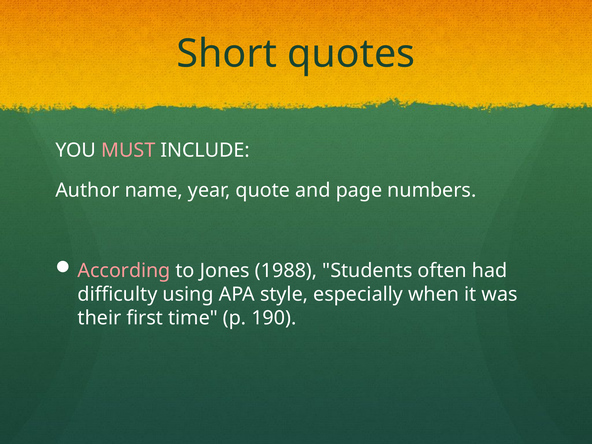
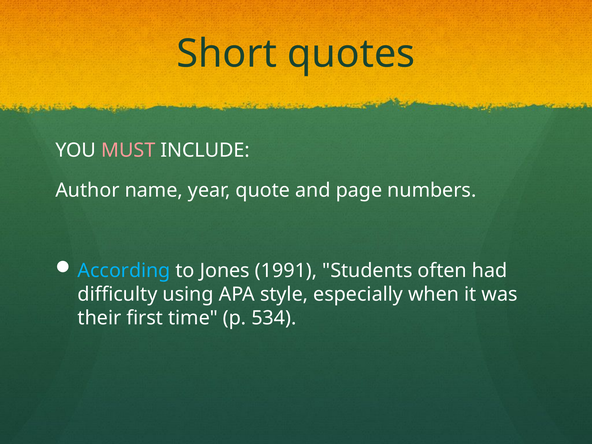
According colour: pink -> light blue
1988: 1988 -> 1991
190: 190 -> 534
